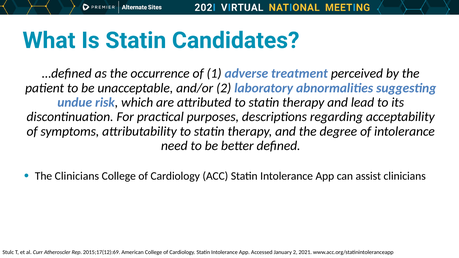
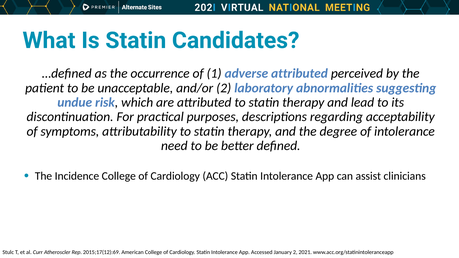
adverse treatment: treatment -> attributed
The Clinicians: Clinicians -> Incidence
